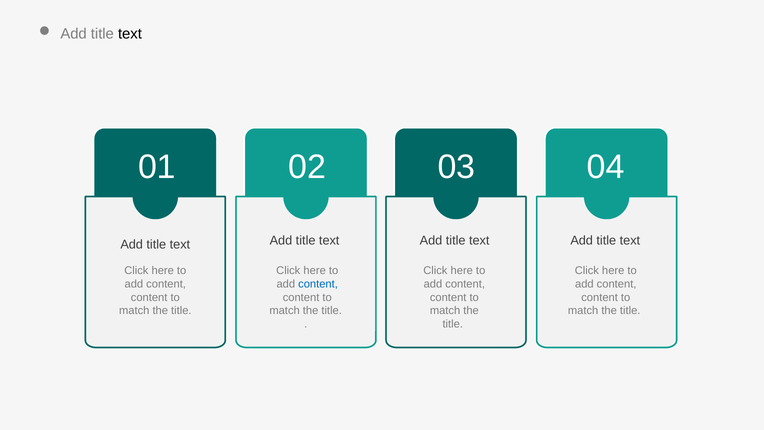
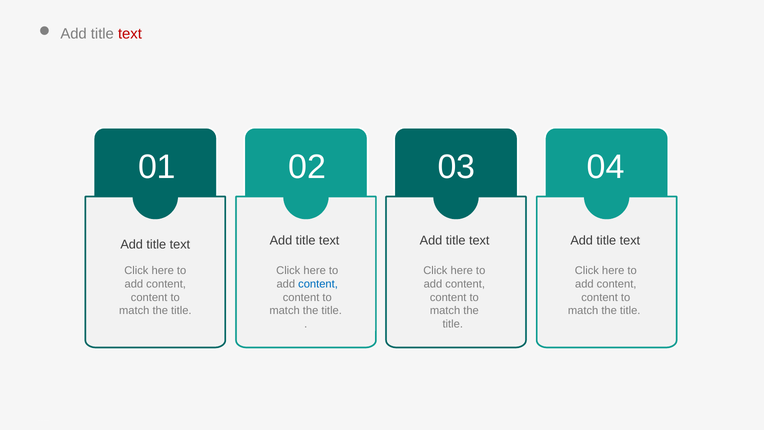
text at (130, 34) colour: black -> red
